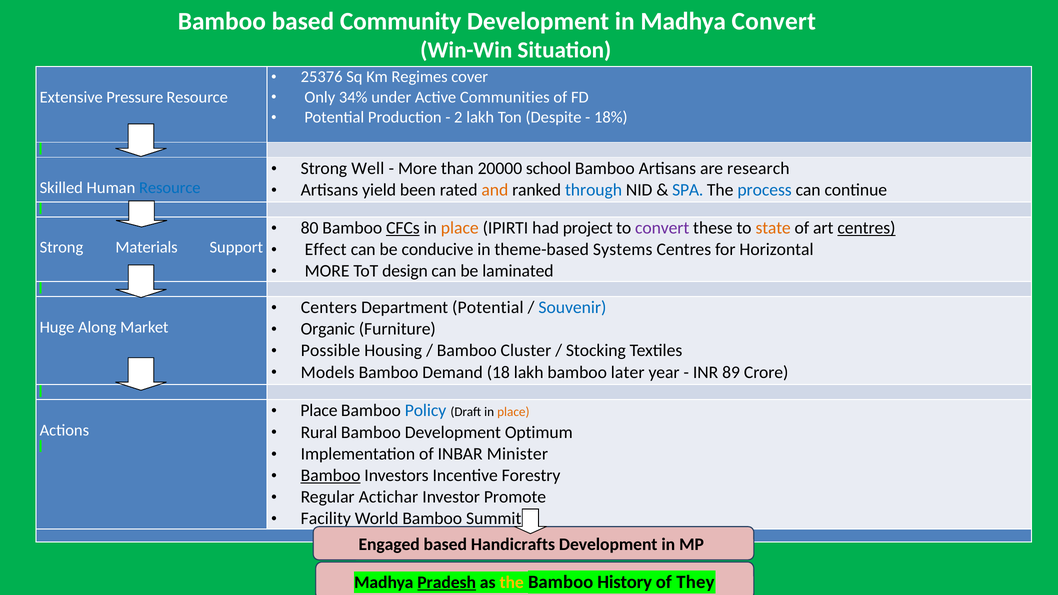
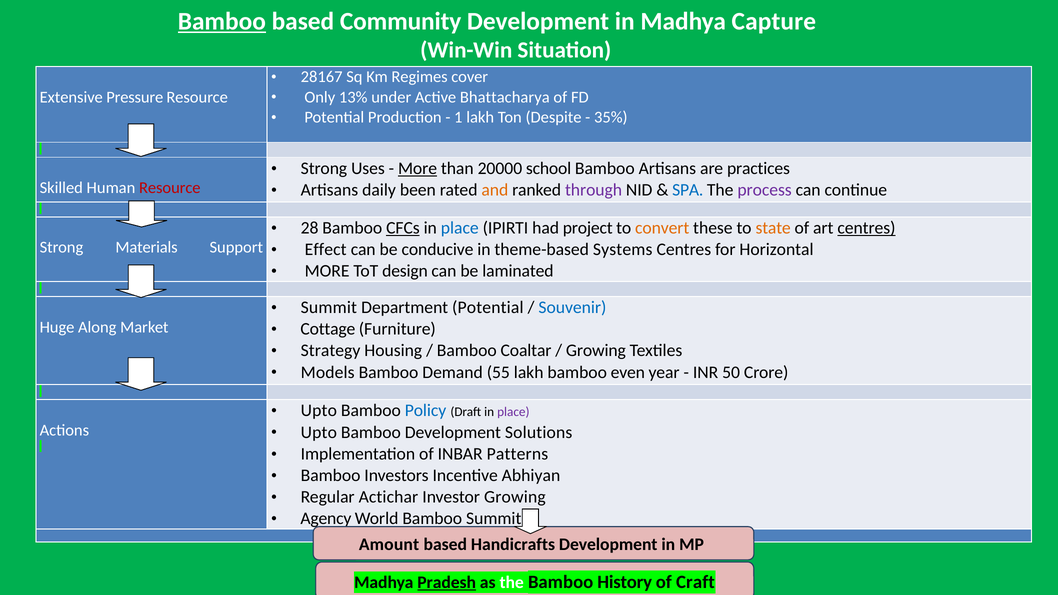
Bamboo at (222, 21) underline: none -> present
Madhya Convert: Convert -> Capture
25376: 25376 -> 28167
34%: 34% -> 13%
Communities: Communities -> Bhattacharya
2: 2 -> 1
18%: 18% -> 35%
Well: Well -> Uses
More at (418, 168) underline: none -> present
research: research -> practices
Resource at (170, 188) colour: blue -> red
yield: yield -> daily
through colour: blue -> purple
process colour: blue -> purple
80: 80 -> 28
place at (460, 228) colour: orange -> blue
convert at (662, 228) colour: purple -> orange
Centers at (329, 308): Centers -> Summit
Organic: Organic -> Cottage
Possible: Possible -> Strategy
Cluster: Cluster -> Coaltar
Stocking at (596, 351): Stocking -> Growing
18: 18 -> 55
later: later -> even
89: 89 -> 50
Place at (319, 411): Place -> Upto
place at (513, 412) colour: orange -> purple
Rural at (319, 432): Rural -> Upto
Optimum: Optimum -> Solutions
Minister: Minister -> Patterns
Bamboo at (331, 475) underline: present -> none
Forestry: Forestry -> Abhiyan
Investor Promote: Promote -> Growing
Facility: Facility -> Agency
Engaged: Engaged -> Amount
the at (512, 583) colour: yellow -> white
They: They -> Craft
